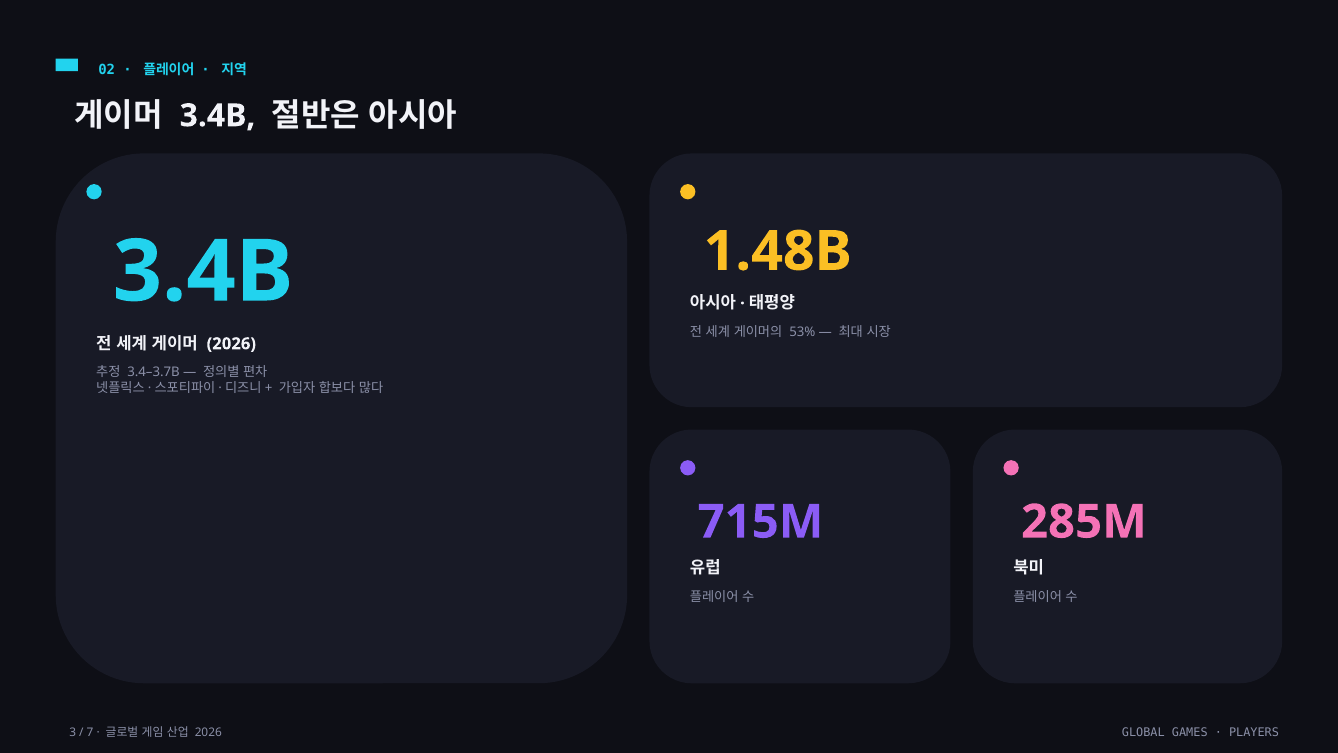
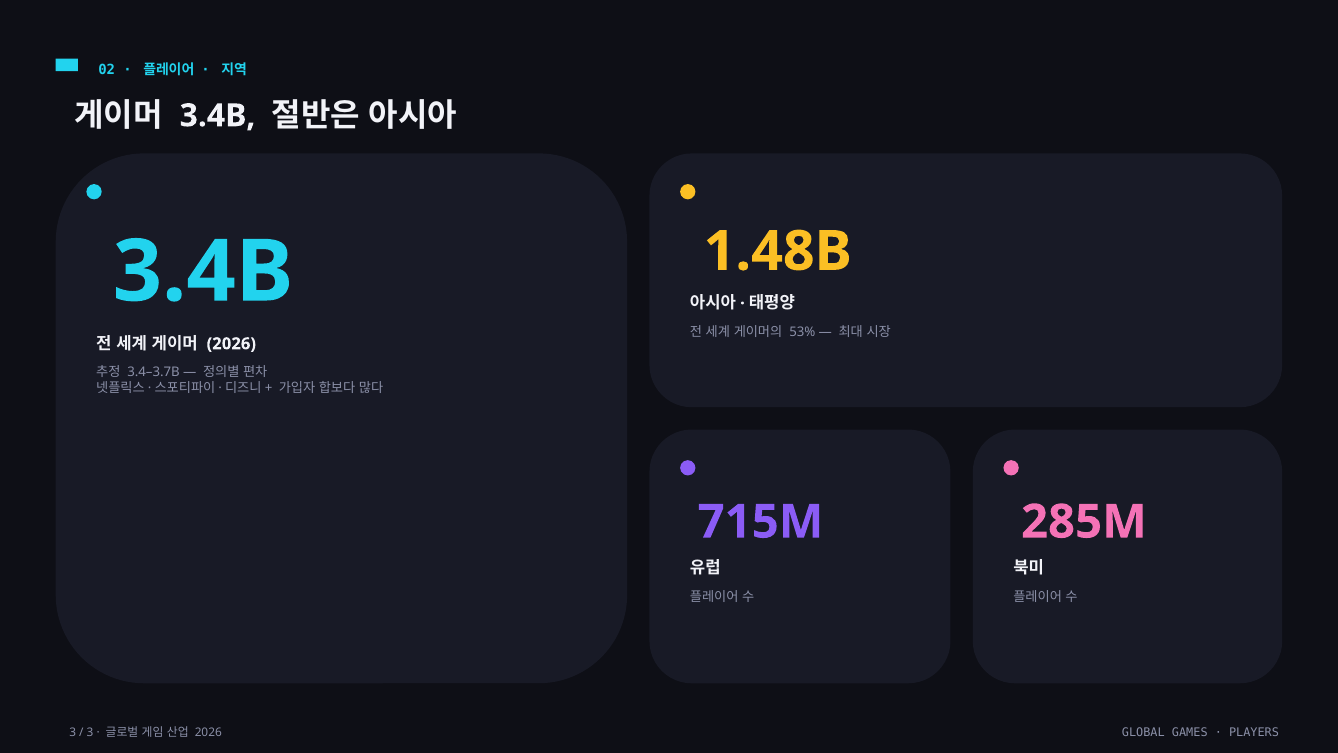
7 at (90, 732): 7 -> 3
